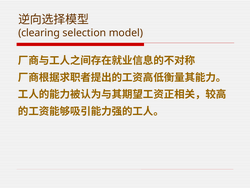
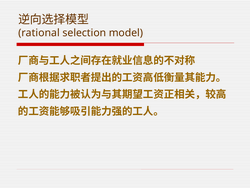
clearing: clearing -> rational
